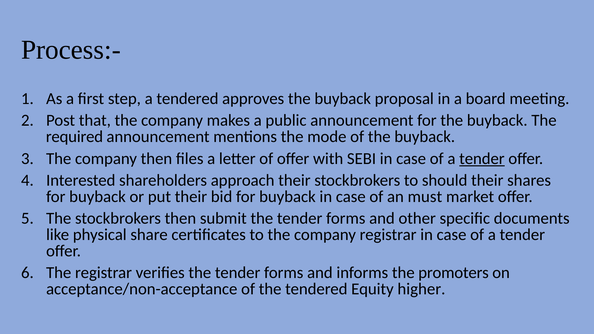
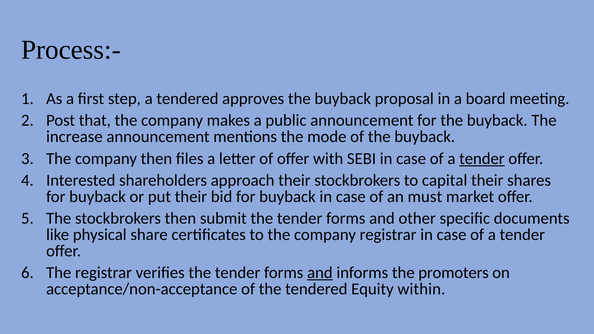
required: required -> increase
should: should -> capital
and at (320, 273) underline: none -> present
higher: higher -> within
